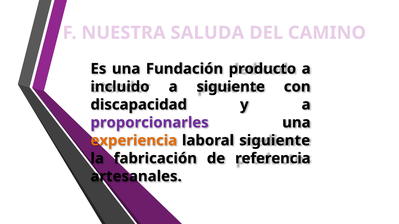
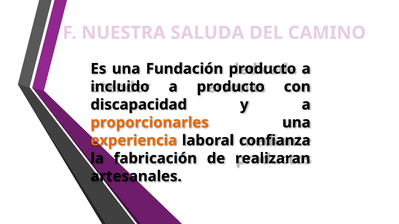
a siguiente: siguiente -> producto
proporcionarles colour: purple -> orange
laboral siguiente: siguiente -> confianza
referencia: referencia -> realizaran
